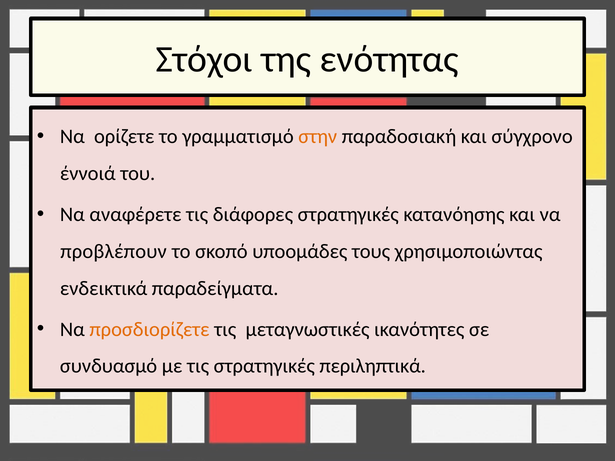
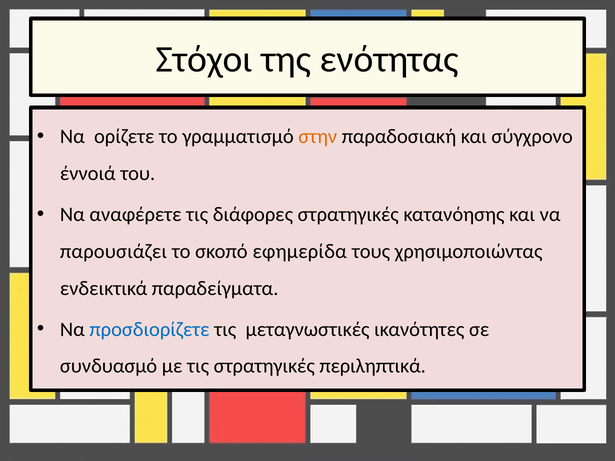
προβλέπουν: προβλέπουν -> παρουσιάζει
υποομάδες: υποομάδες -> εφημερίδα
προσδιορίζετε colour: orange -> blue
